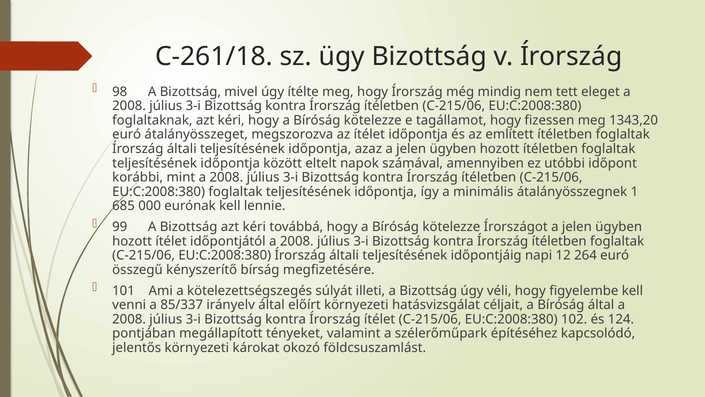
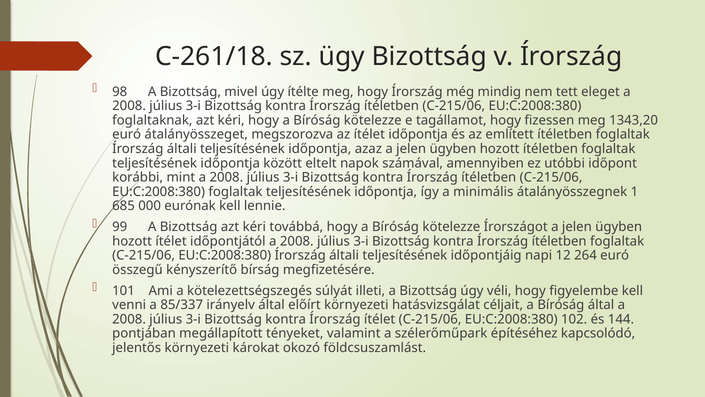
124: 124 -> 144
